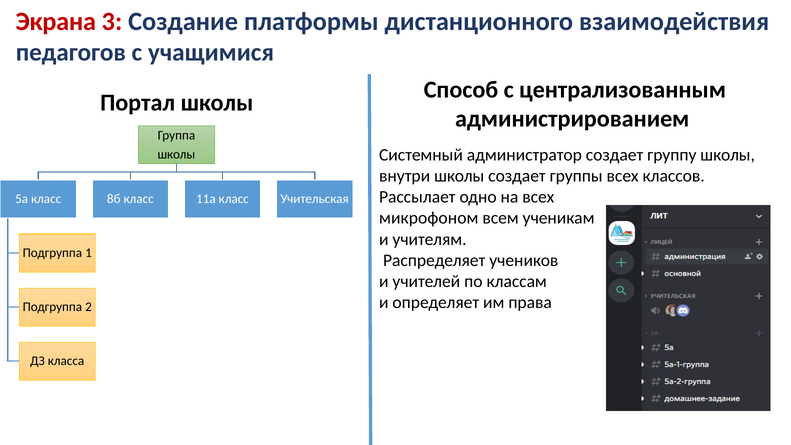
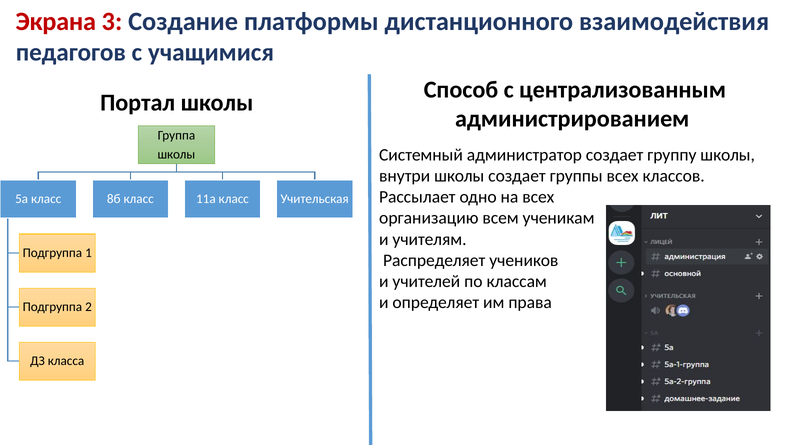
микрофоном: микрофоном -> организацию
